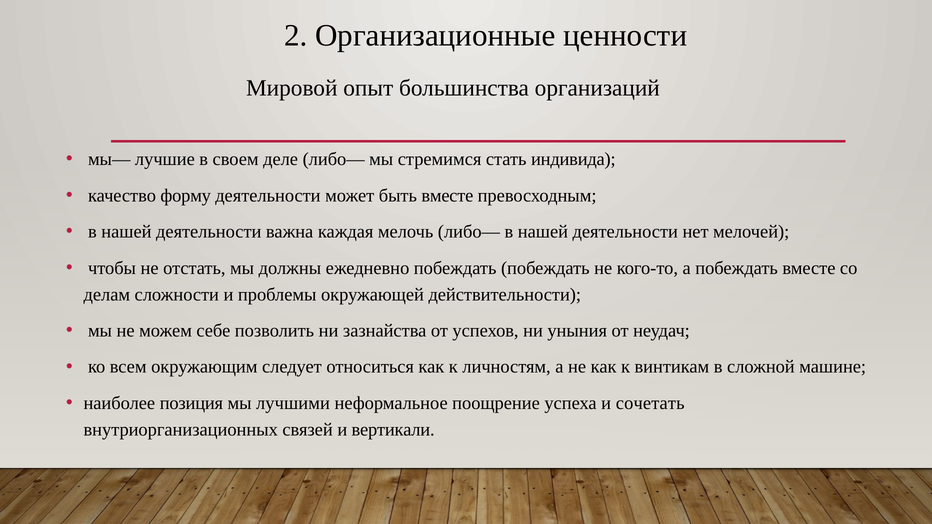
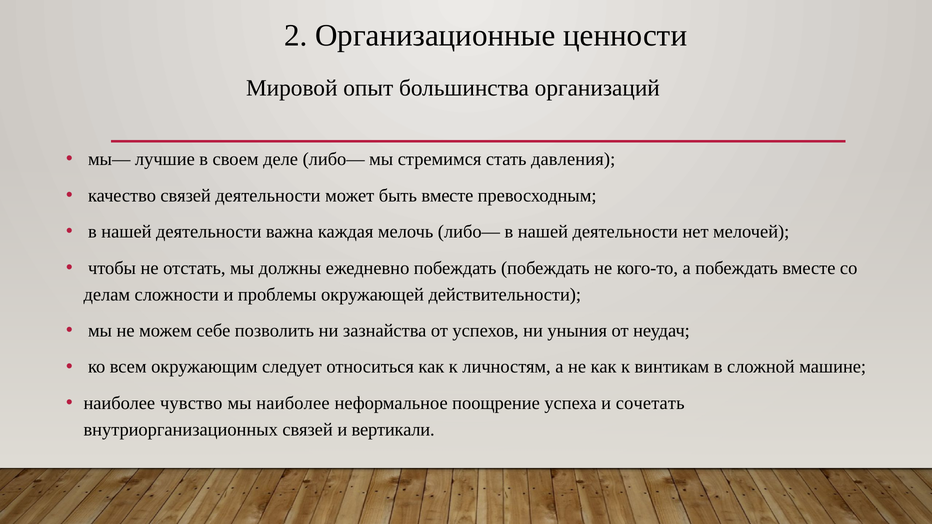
индивида: индивида -> давления
качество форму: форму -> связей
позиция: позиция -> чувство
мы лучшими: лучшими -> наиболее
